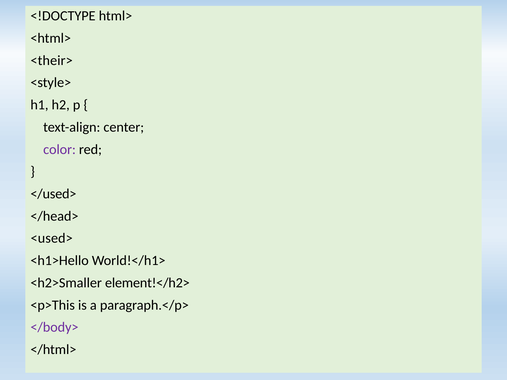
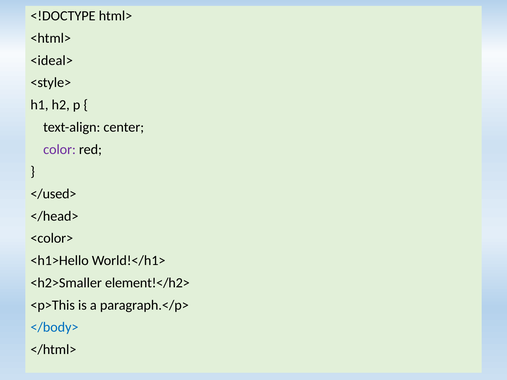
<their>: <their> -> <ideal>
<used>: <used> -> <color>
</body> colour: purple -> blue
